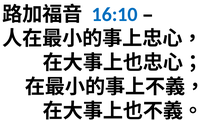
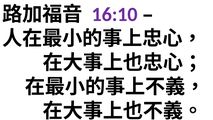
16:10 colour: blue -> purple
